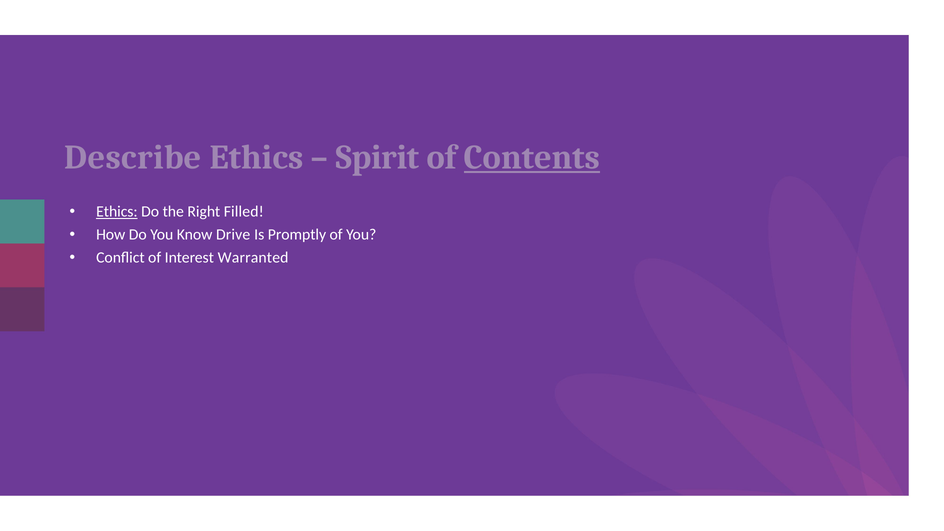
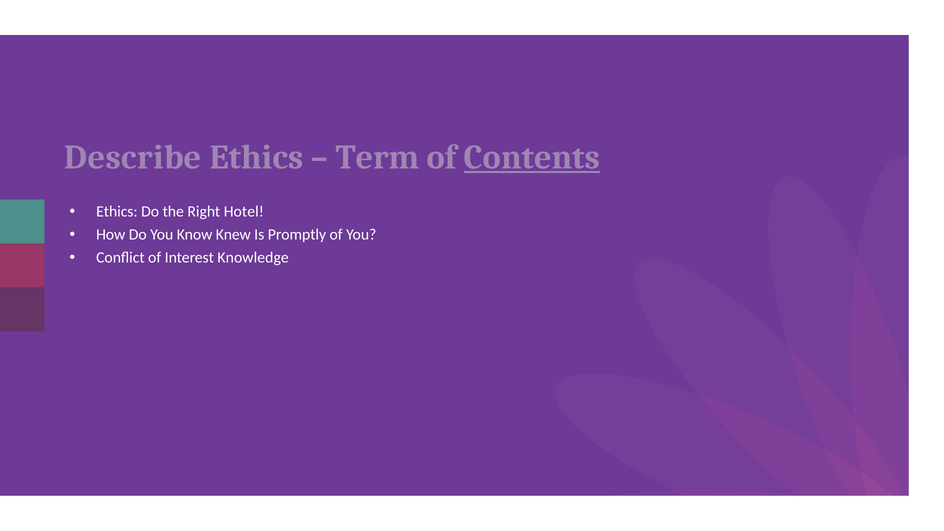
Spirit: Spirit -> Term
Ethics at (117, 212) underline: present -> none
Filled: Filled -> Hotel
Drive: Drive -> Knew
Warranted: Warranted -> Knowledge
